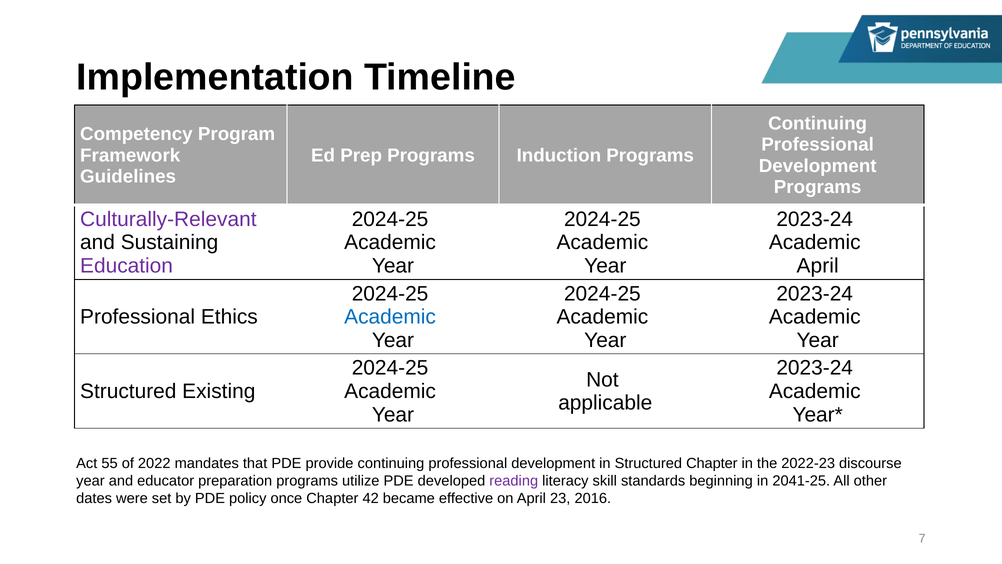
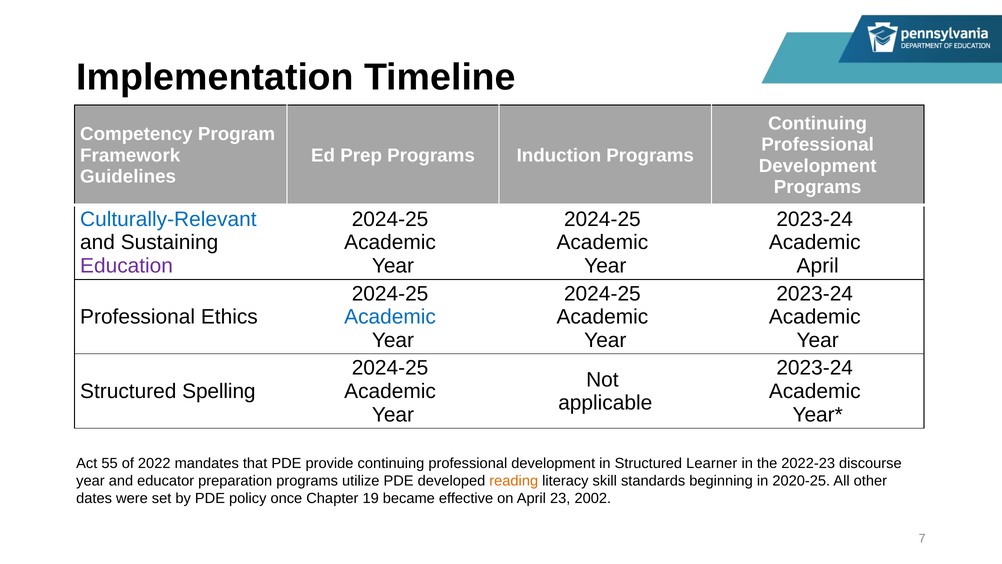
Culturally-Relevant colour: purple -> blue
Existing: Existing -> Spelling
Structured Chapter: Chapter -> Learner
reading colour: purple -> orange
2041-25: 2041-25 -> 2020-25
42: 42 -> 19
2016: 2016 -> 2002
